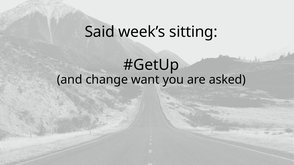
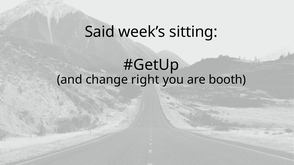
want: want -> right
asked: asked -> booth
